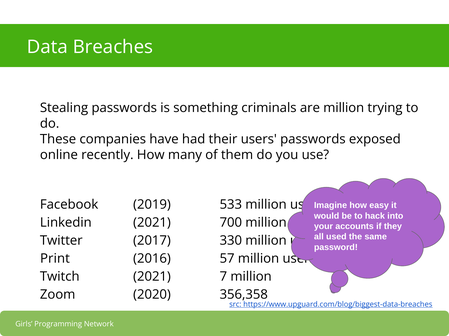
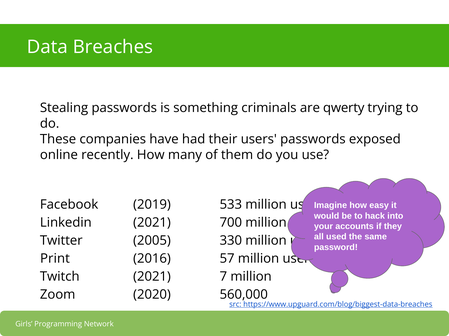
are million: million -> qwerty
2017: 2017 -> 2005
356,358: 356,358 -> 560,000
